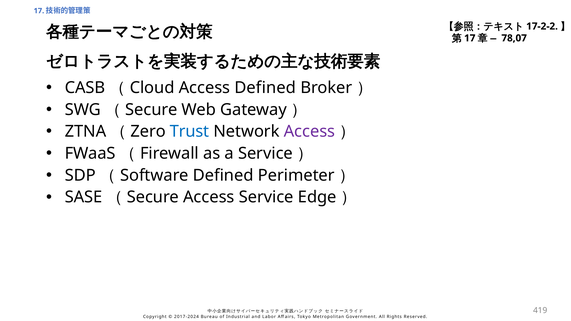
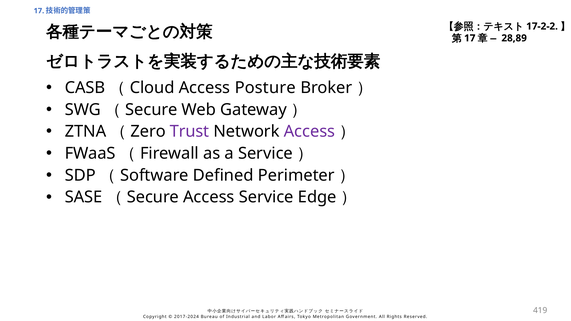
78,07: 78,07 -> 28,89
Access Defined: Defined -> Posture
Trust colour: blue -> purple
